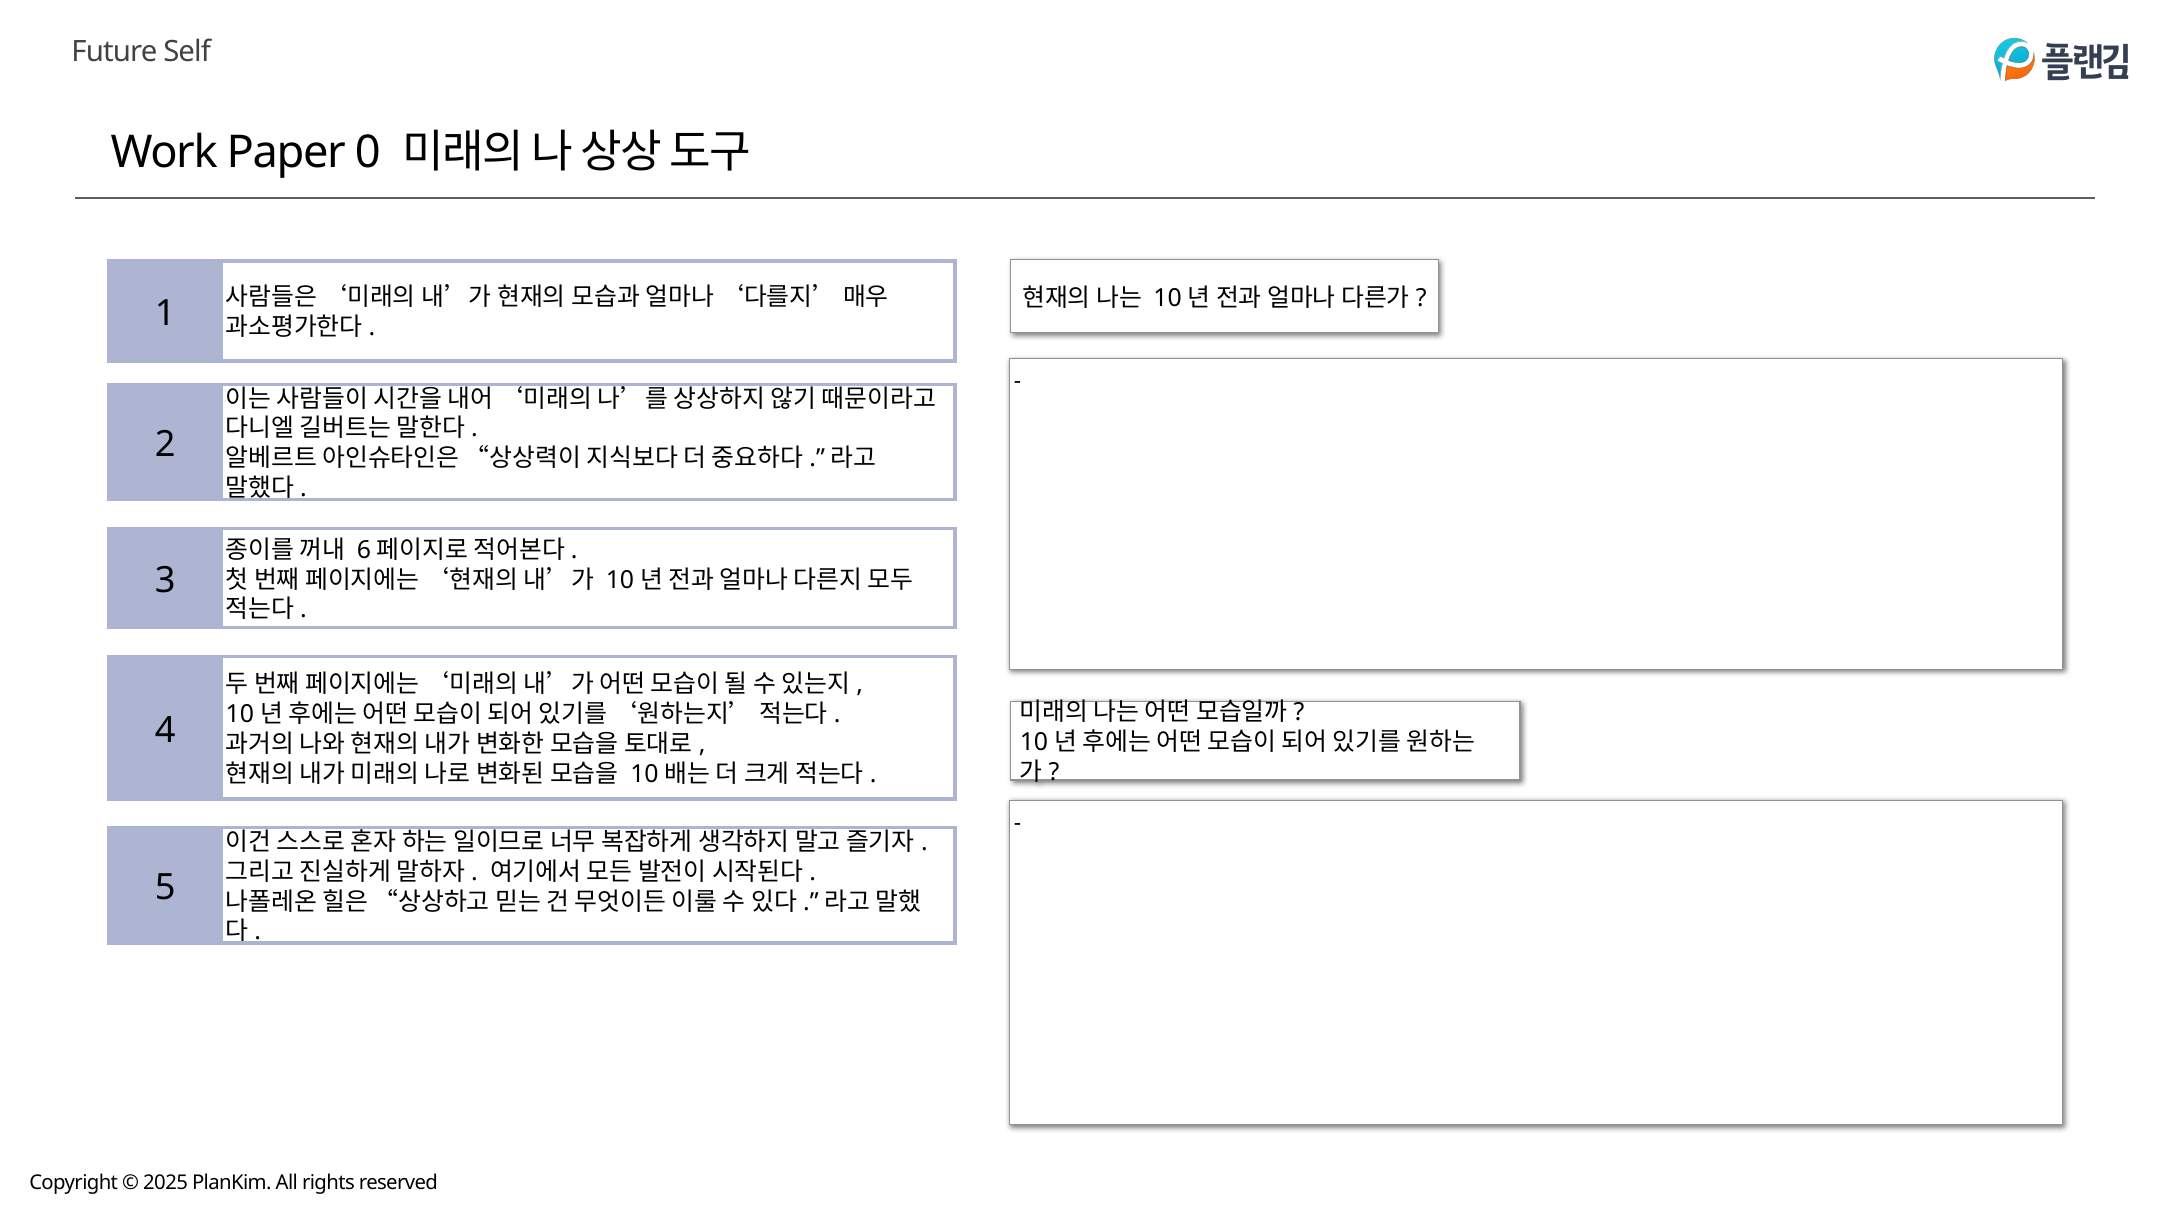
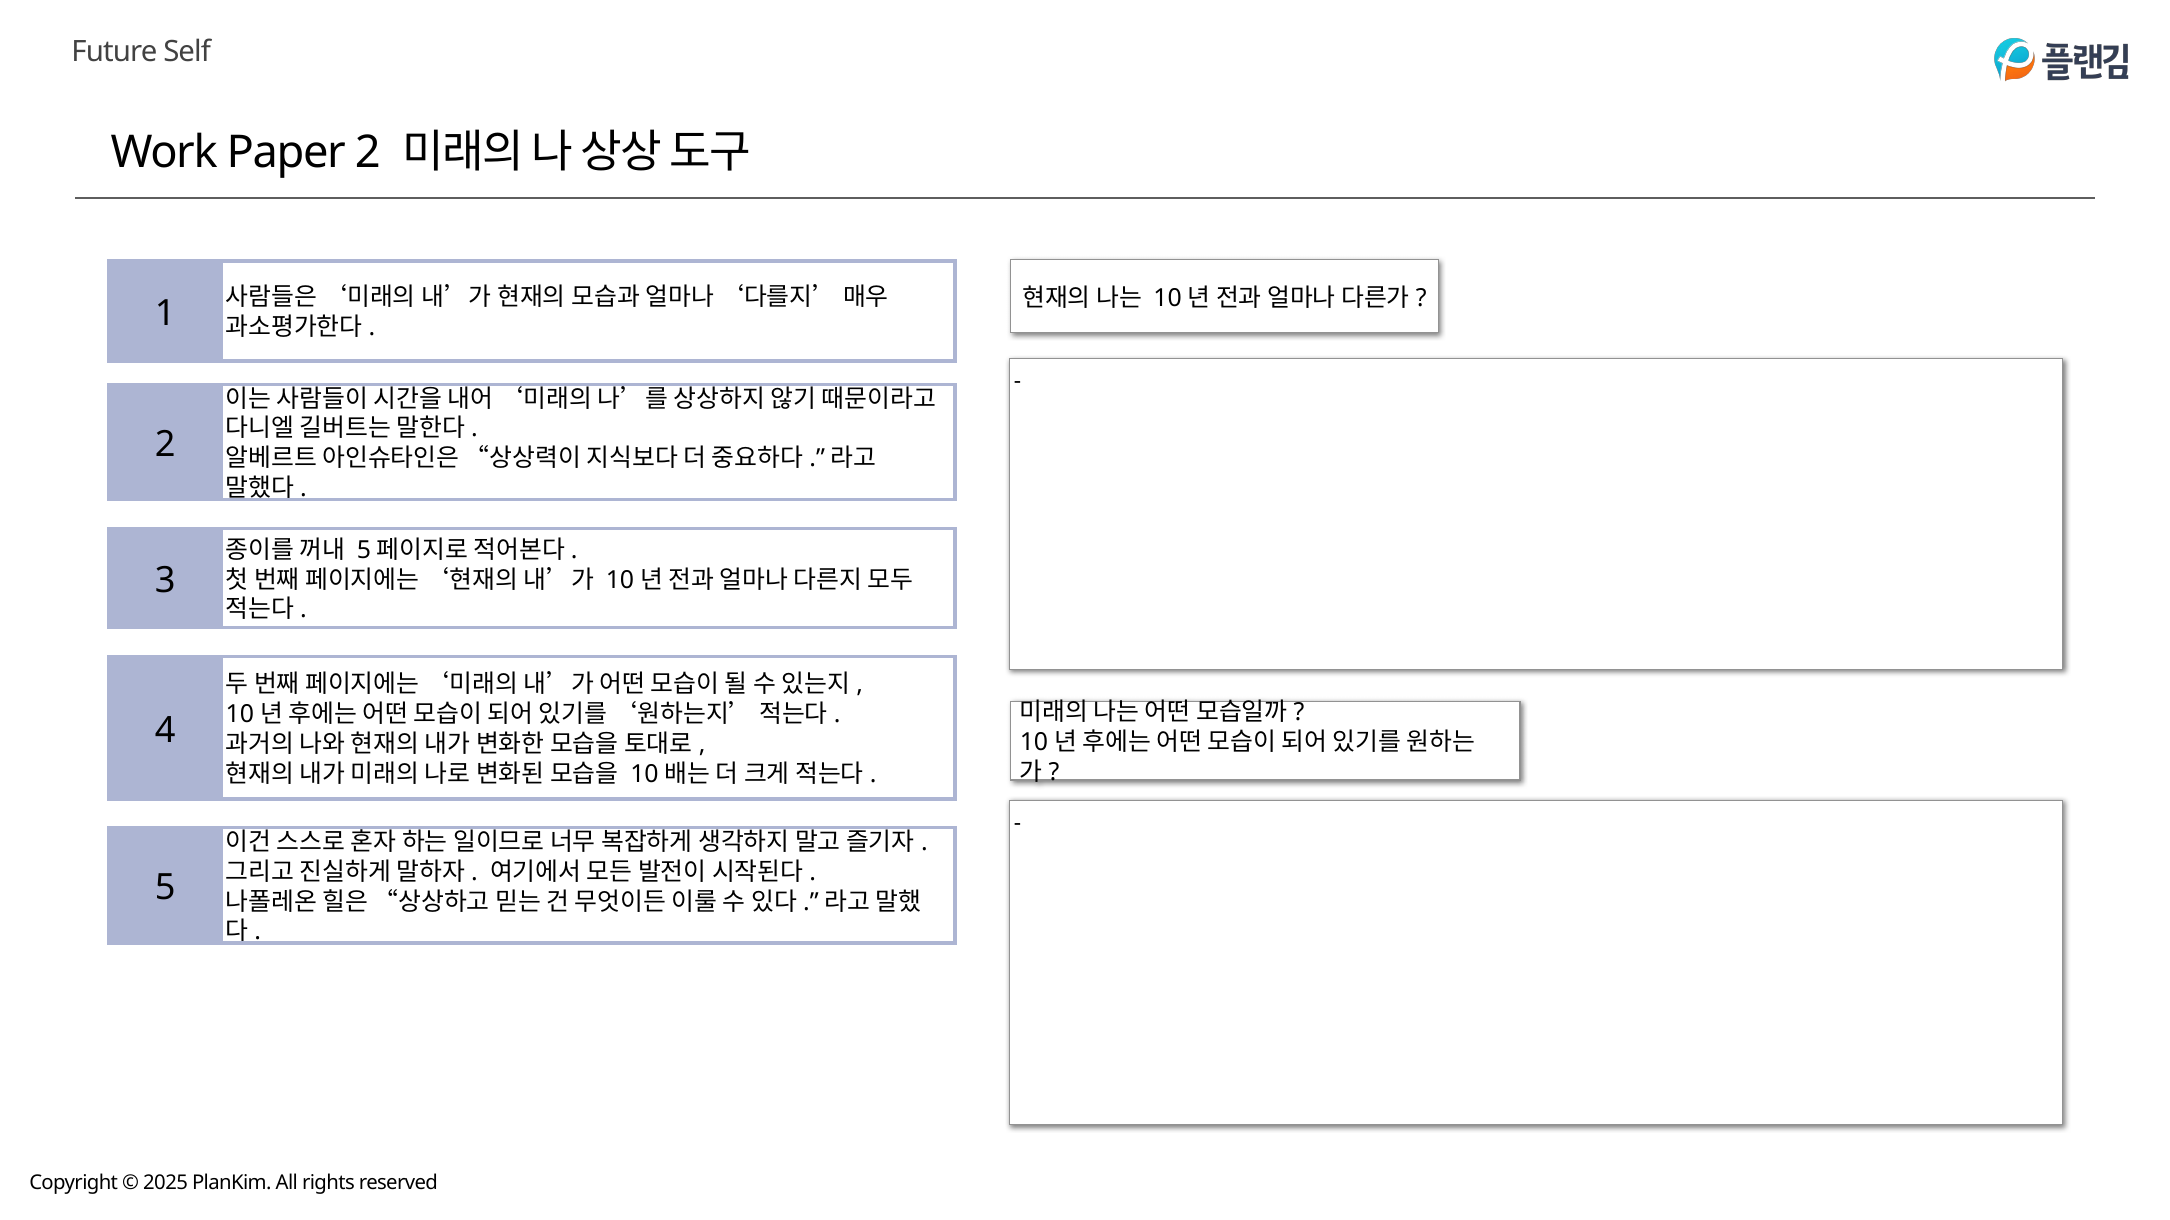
Paper 0: 0 -> 2
6 at (364, 550): 6 -> 5
